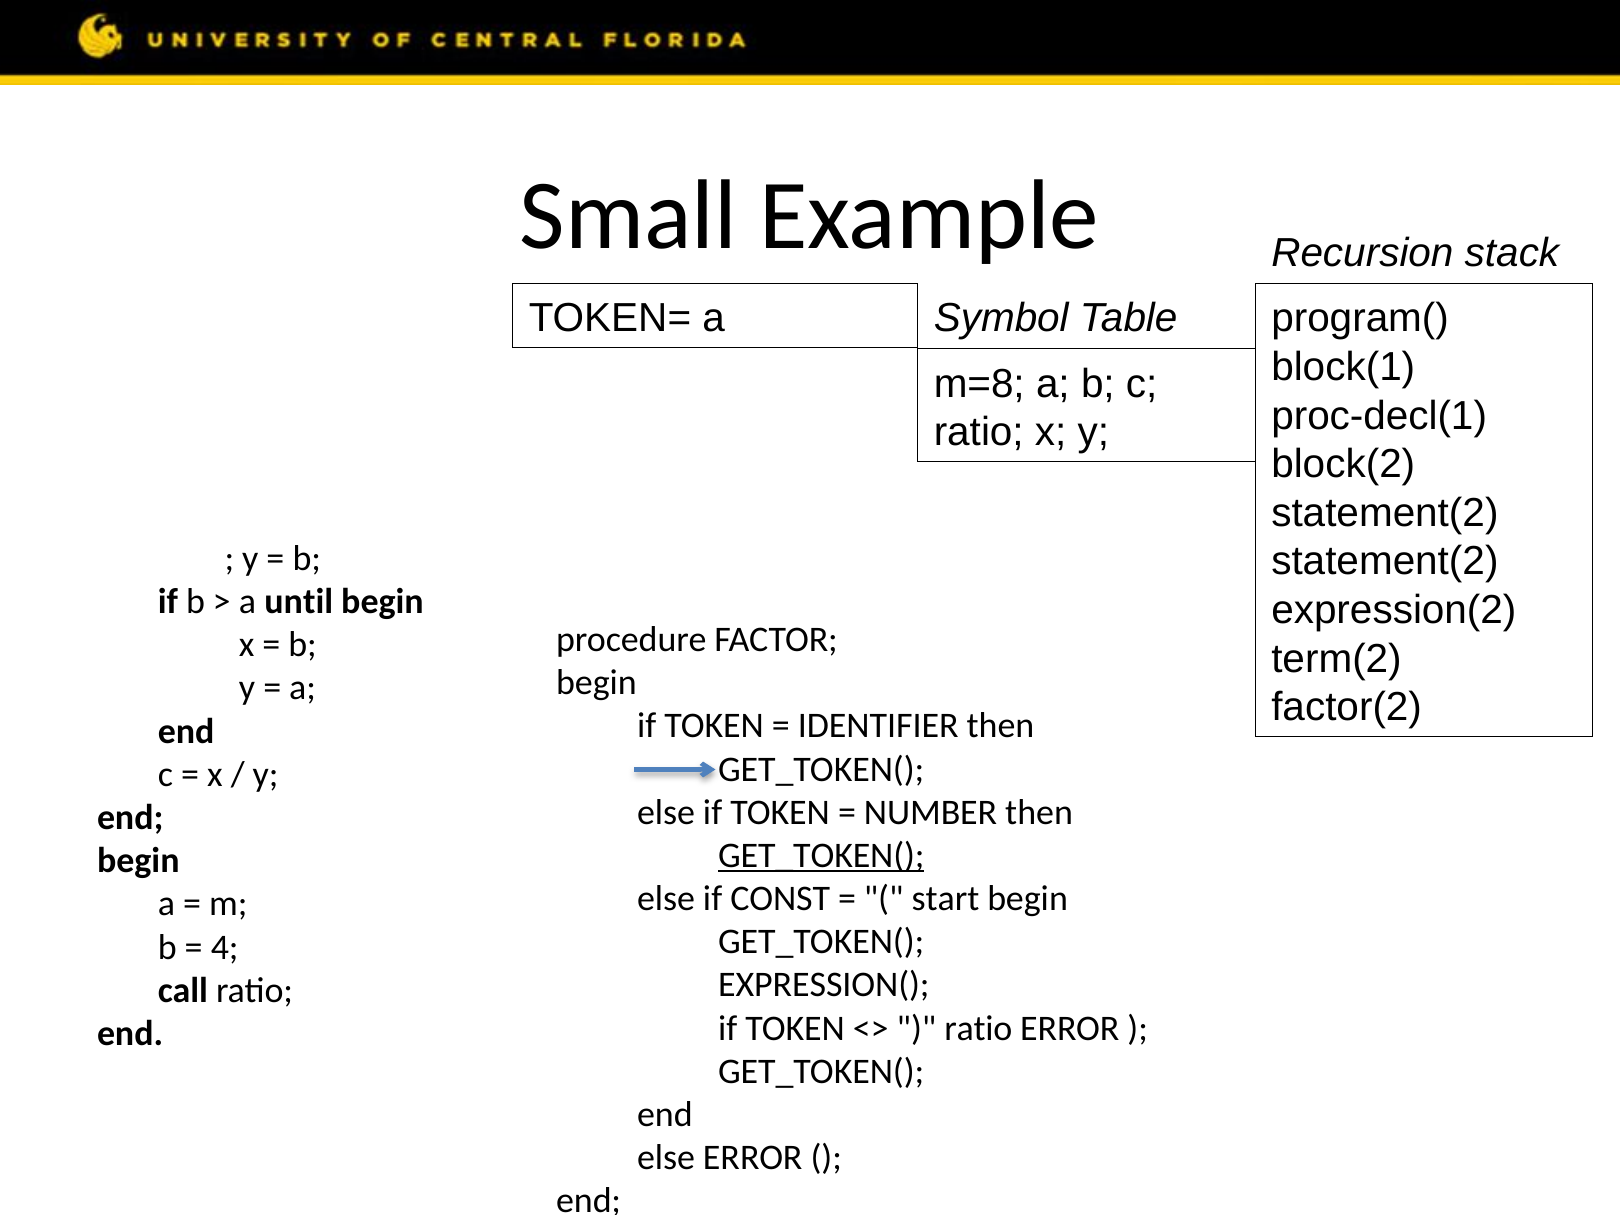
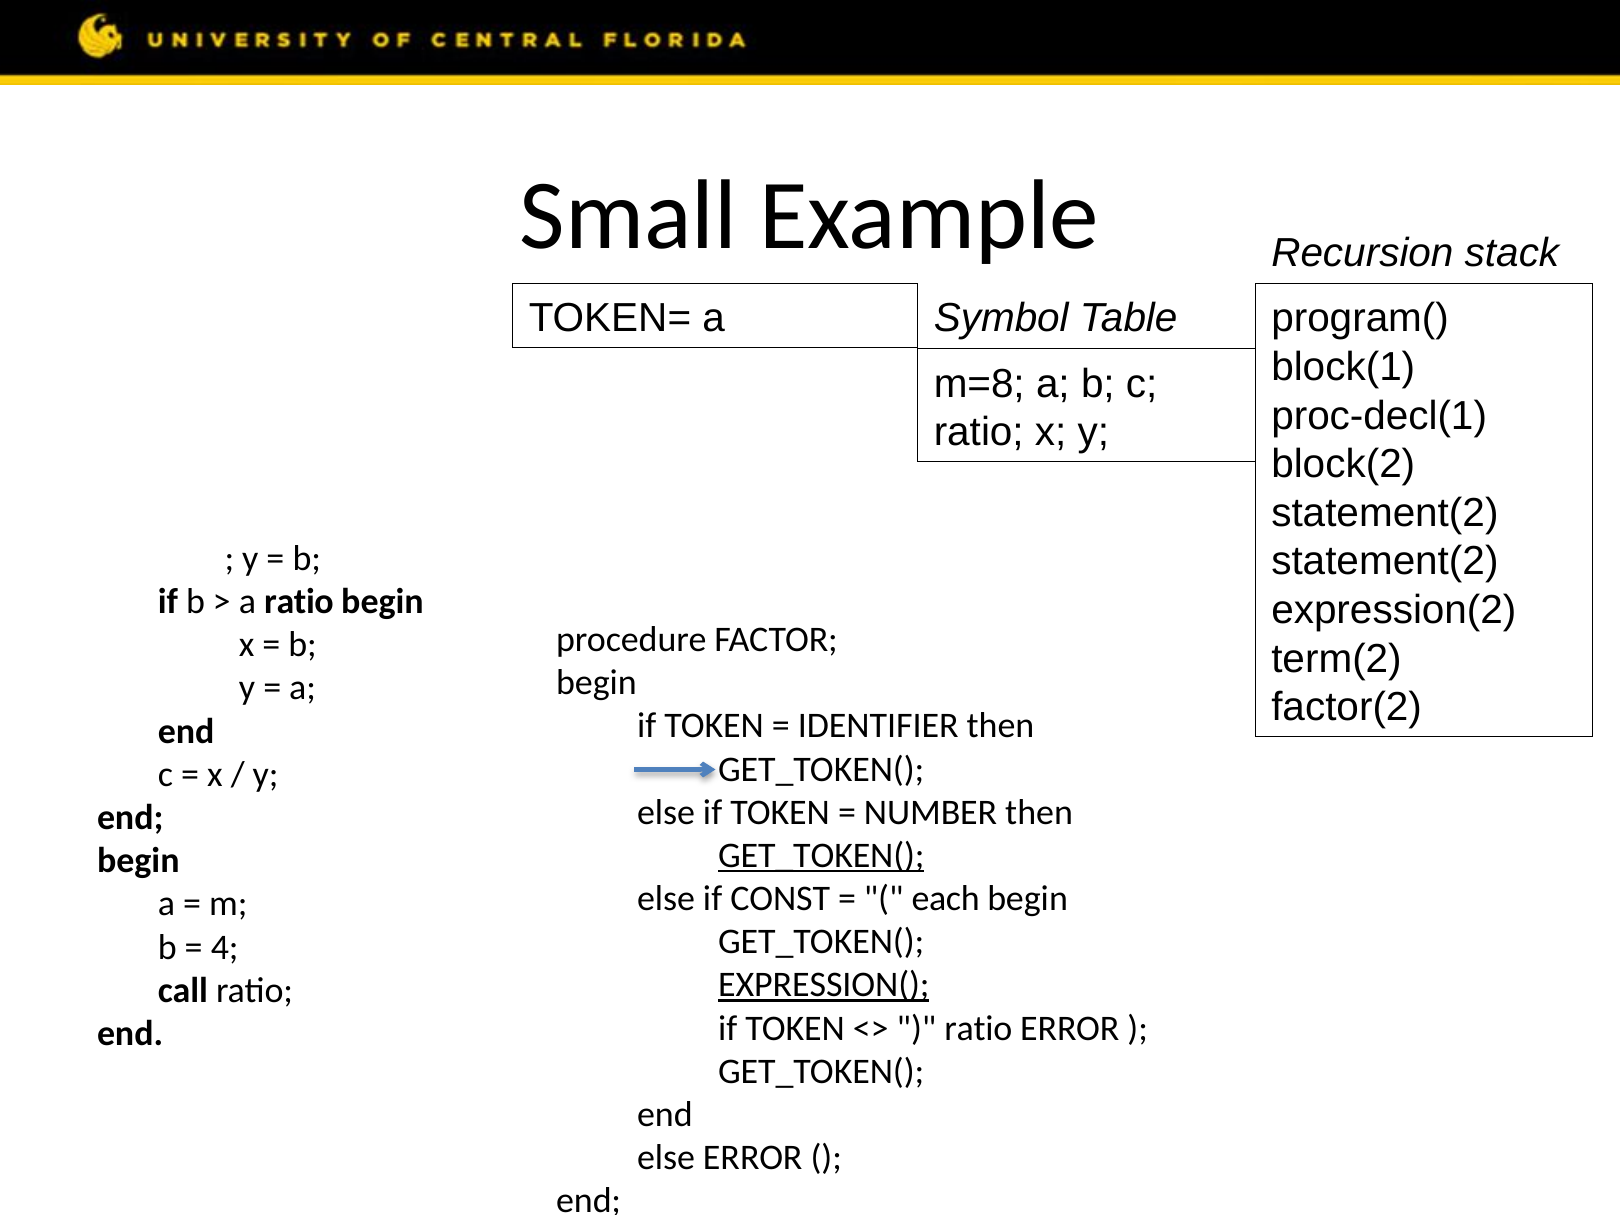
a until: until -> ratio
start: start -> each
EXPRESSION( underline: none -> present
